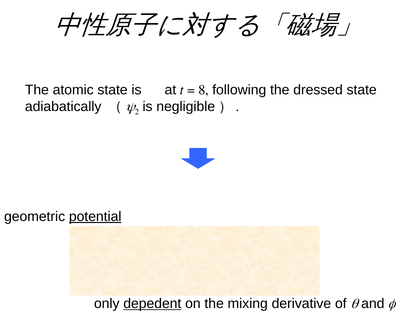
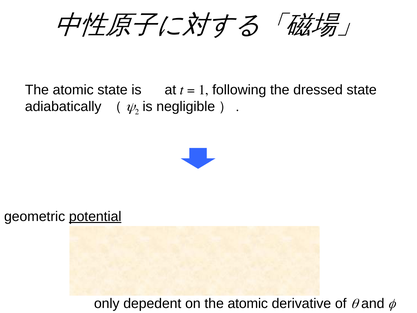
8: 8 -> 1
depedent underline: present -> none
on the mixing: mixing -> atomic
